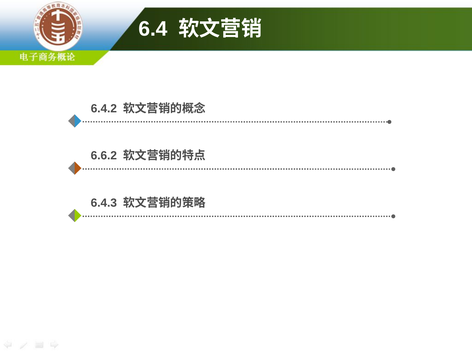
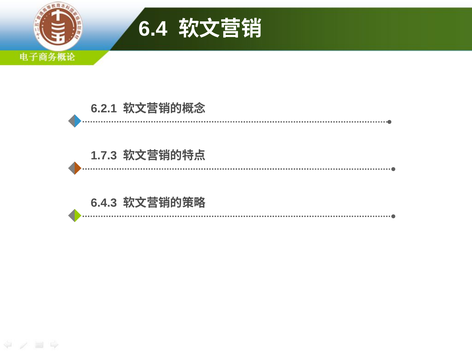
6.4.2: 6.4.2 -> 6.2.1
6.6.2: 6.6.2 -> 1.7.3
